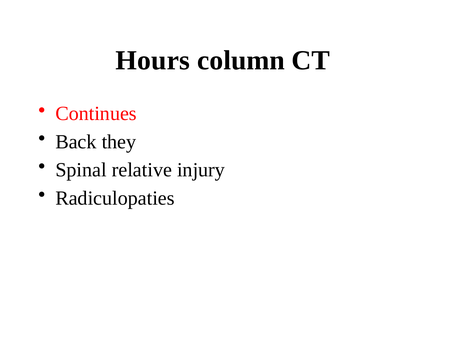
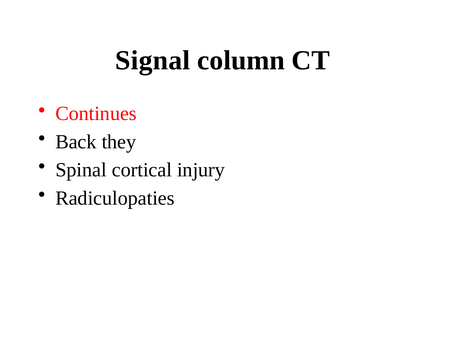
Hours: Hours -> Signal
relative: relative -> cortical
